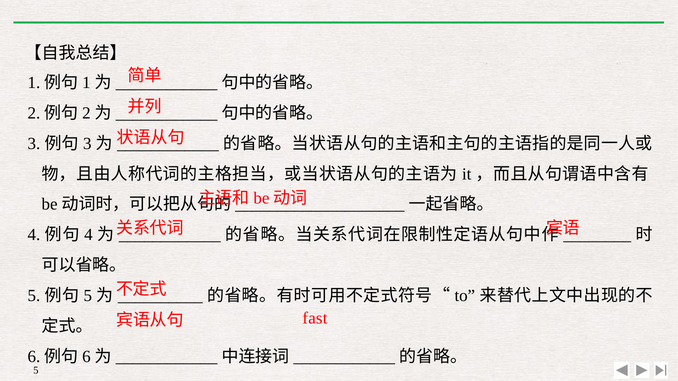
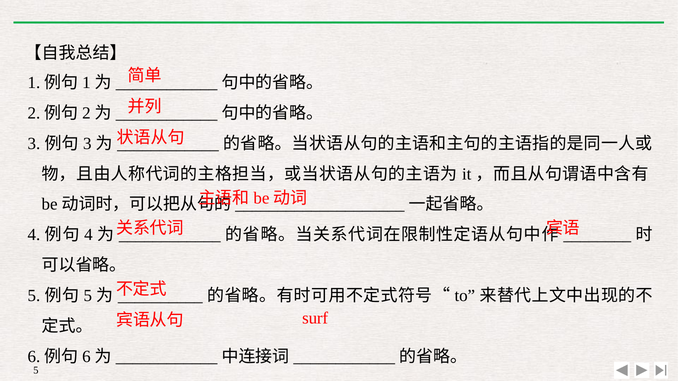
fast: fast -> surf
